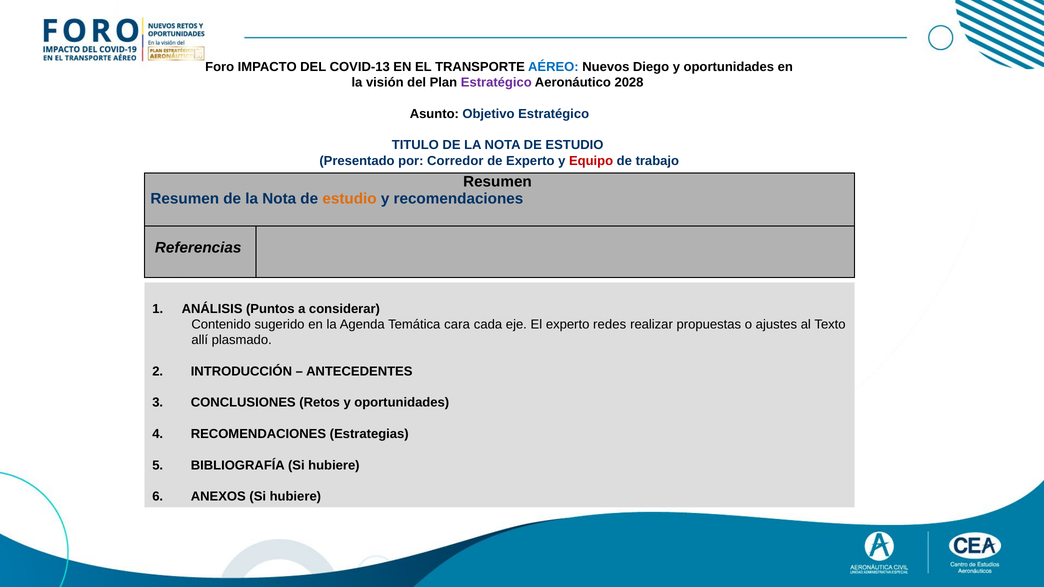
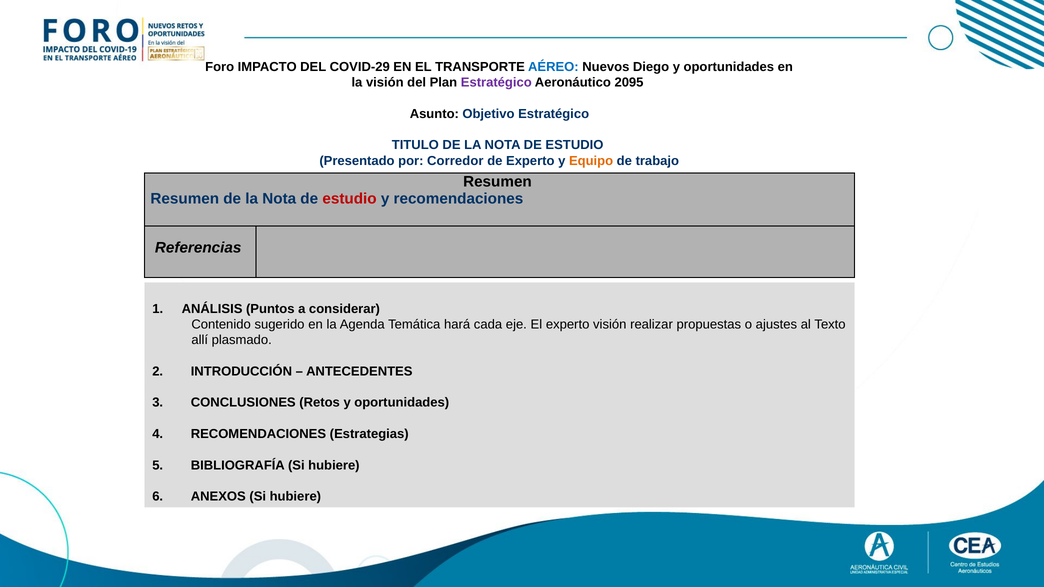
COVID-13: COVID-13 -> COVID-29
2028: 2028 -> 2095
Equipo colour: red -> orange
estudio at (350, 199) colour: orange -> red
cara: cara -> hará
experto redes: redes -> visión
